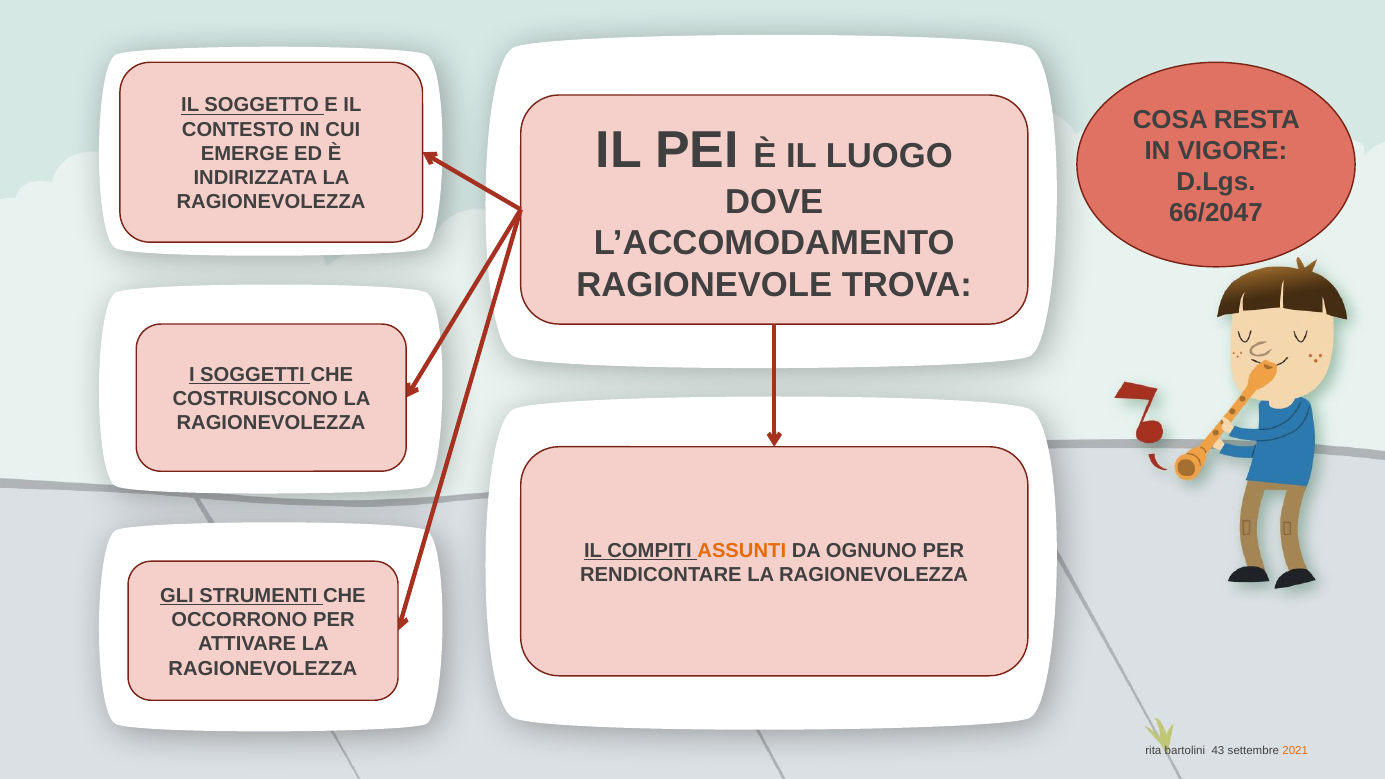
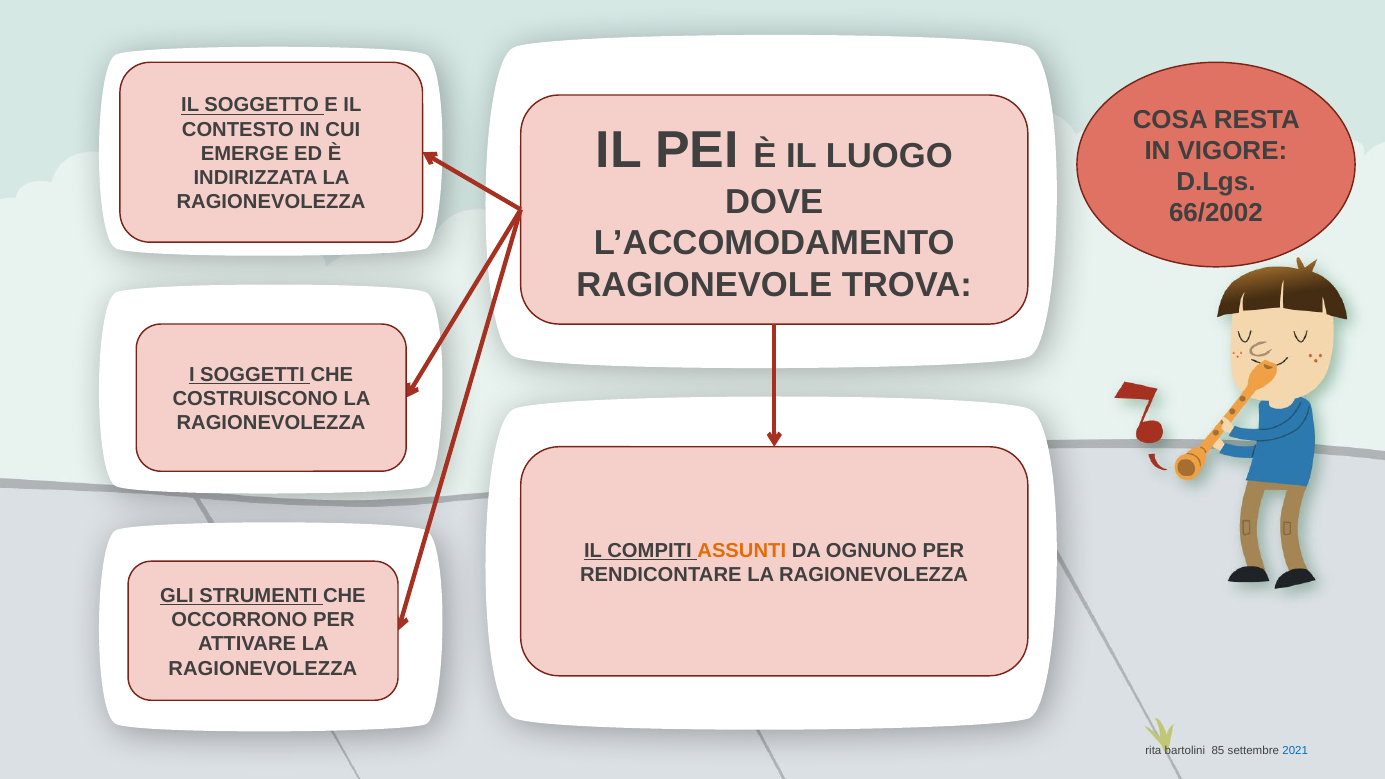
66/2047: 66/2047 -> 66/2002
43: 43 -> 85
2021 colour: orange -> blue
